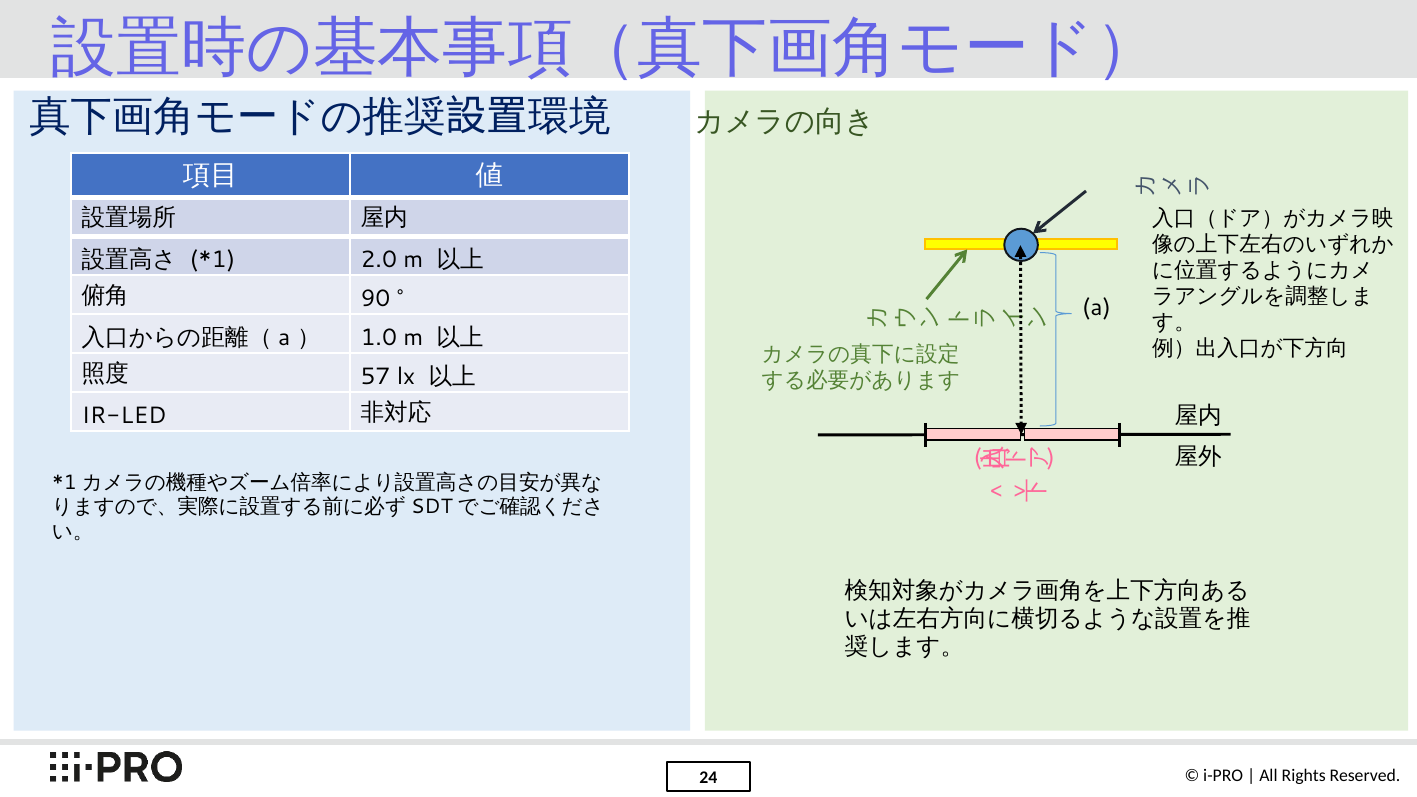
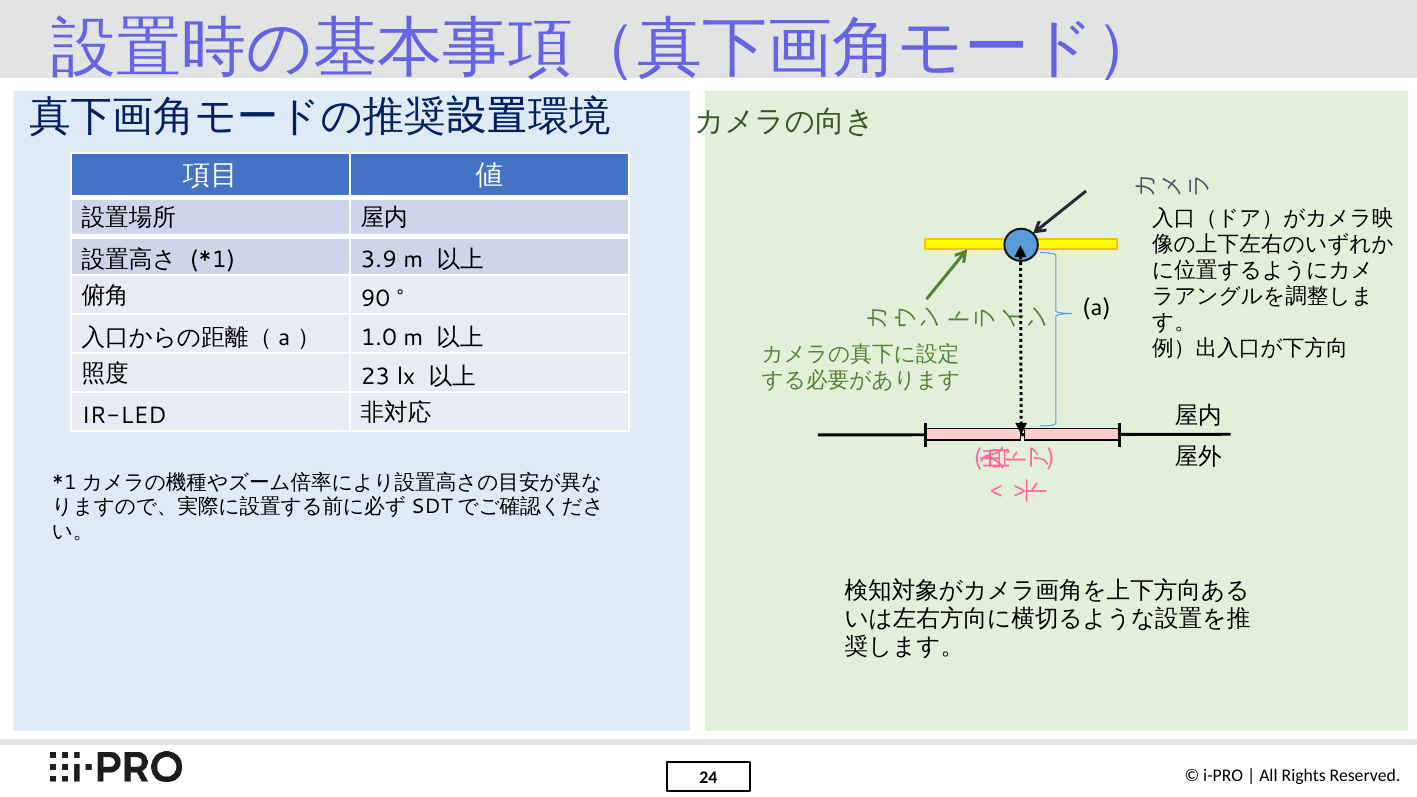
2.0: 2.0 -> 3.9
57: 57 -> 23
